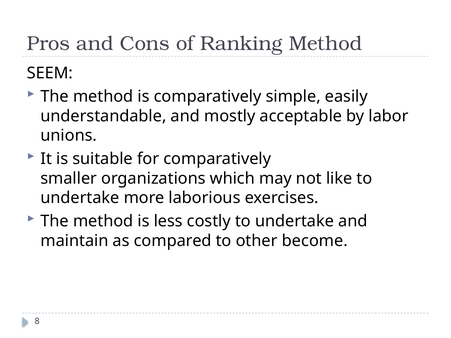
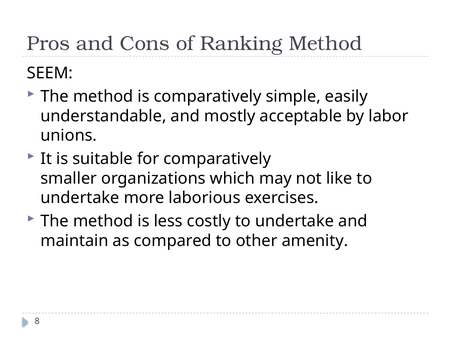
become: become -> amenity
